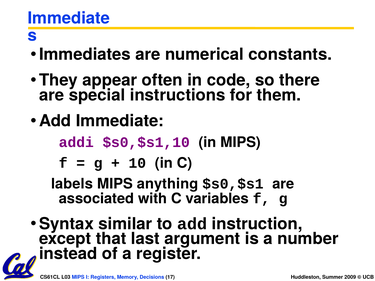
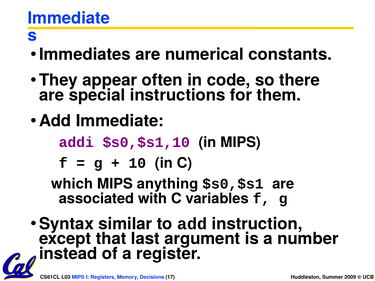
labels: labels -> which
